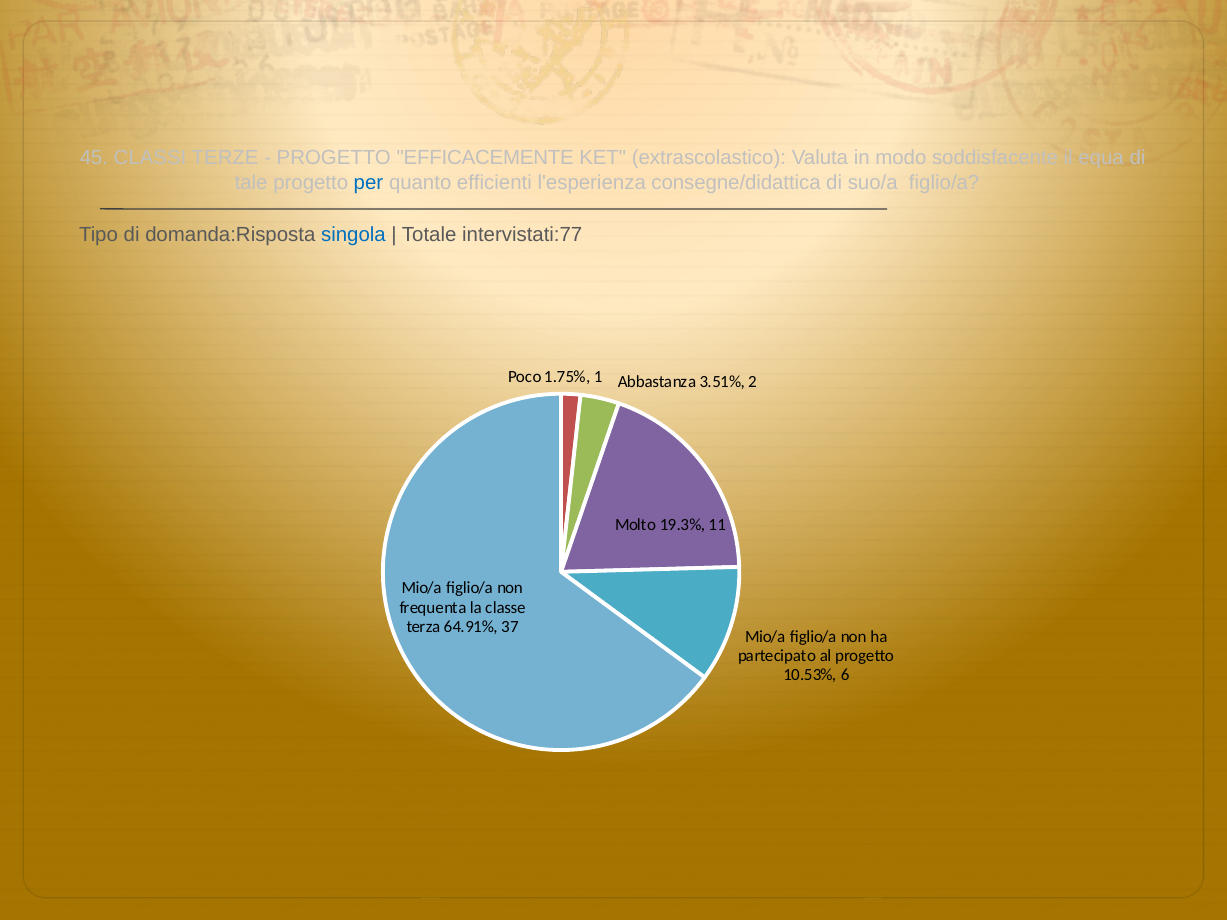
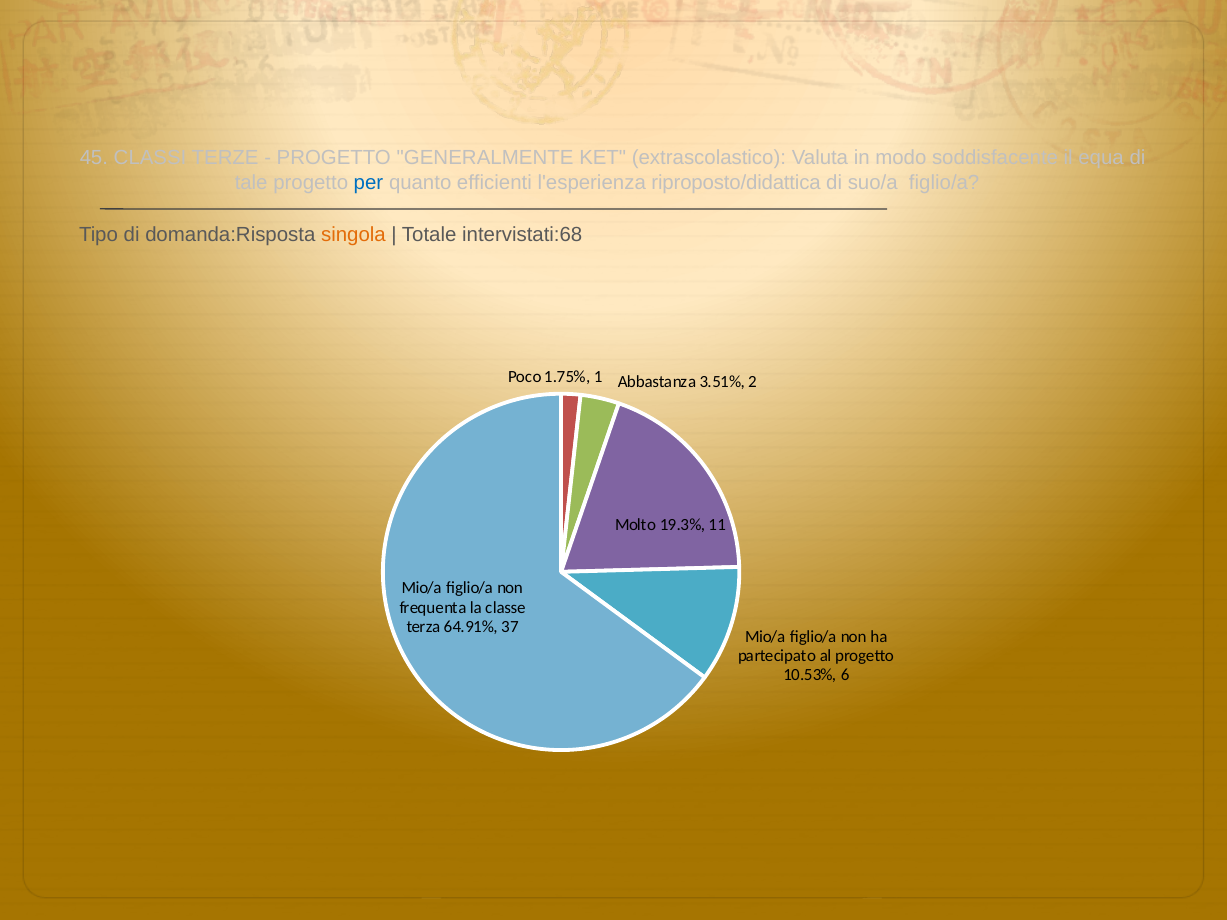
EFFICACEMENTE: EFFICACEMENTE -> GENERALMENTE
consegne/didattica: consegne/didattica -> riproposto/didattica
singola colour: blue -> orange
intervistati:77: intervistati:77 -> intervistati:68
